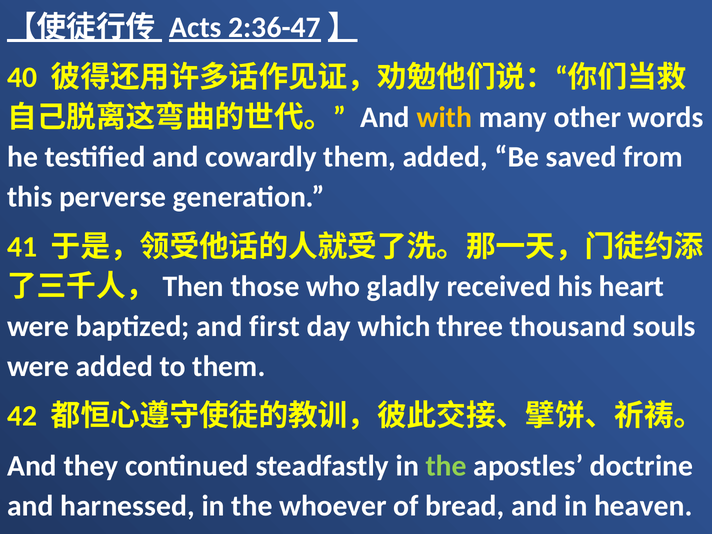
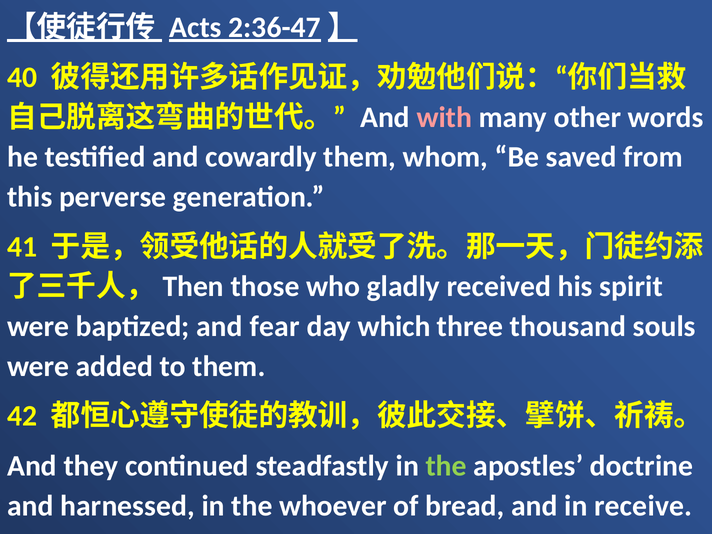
with colour: yellow -> pink
them added: added -> whom
heart: heart -> spirit
first: first -> fear
heaven: heaven -> receive
